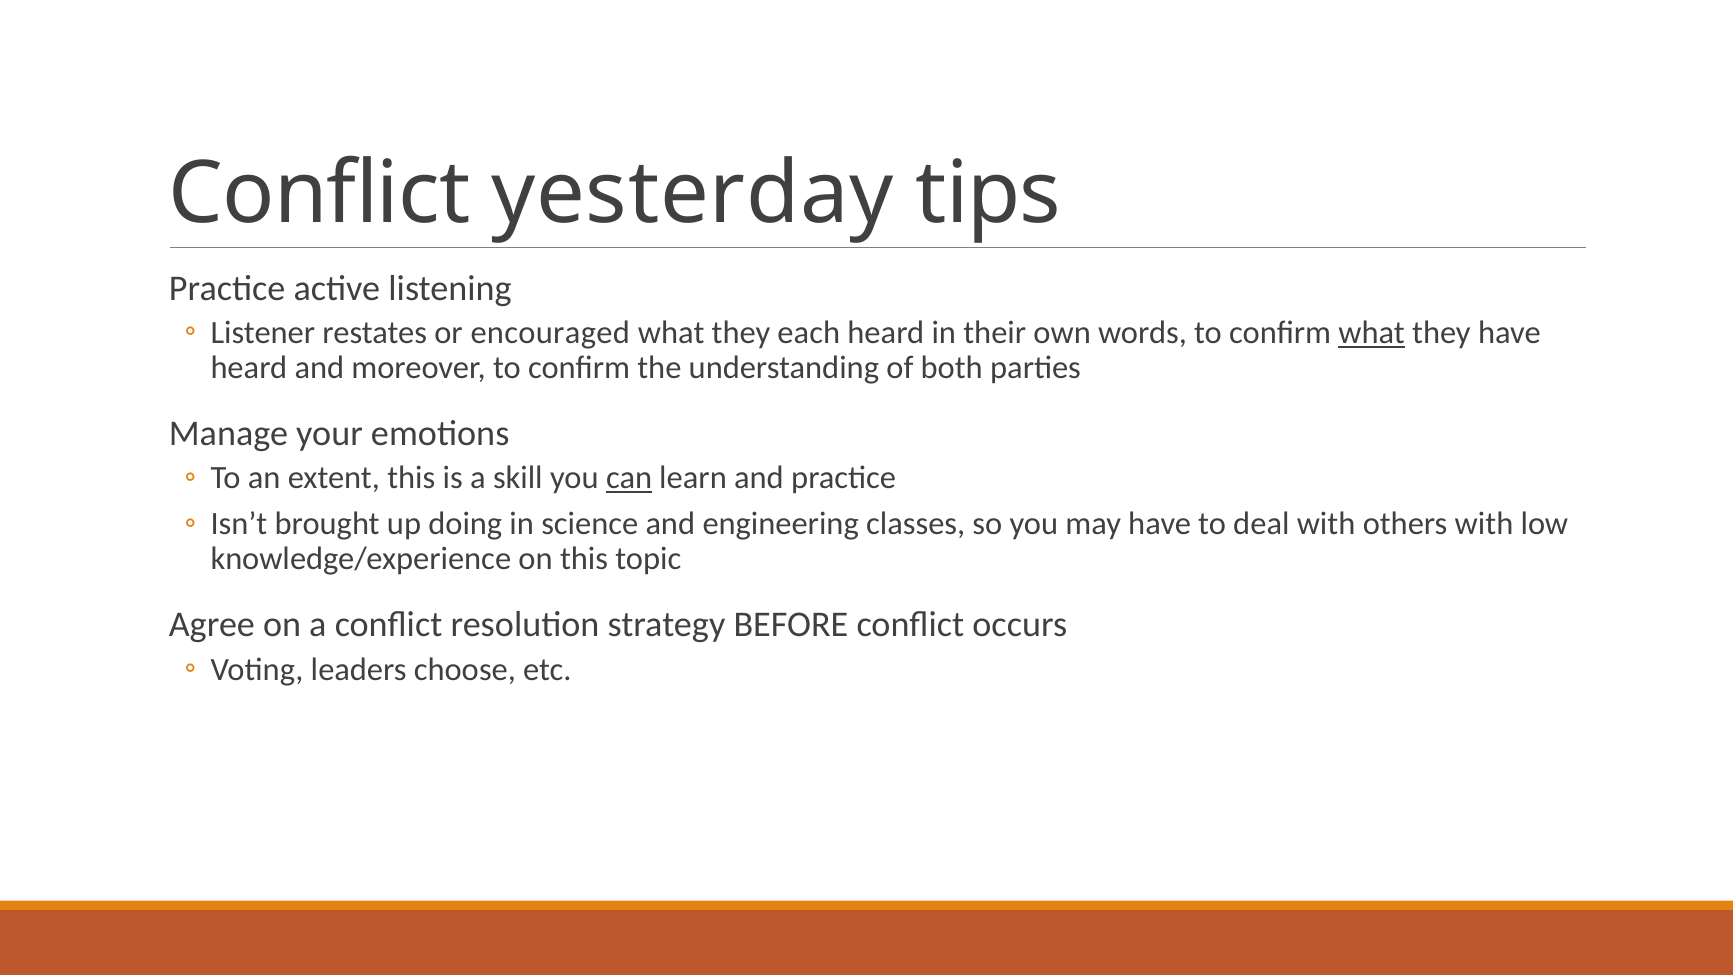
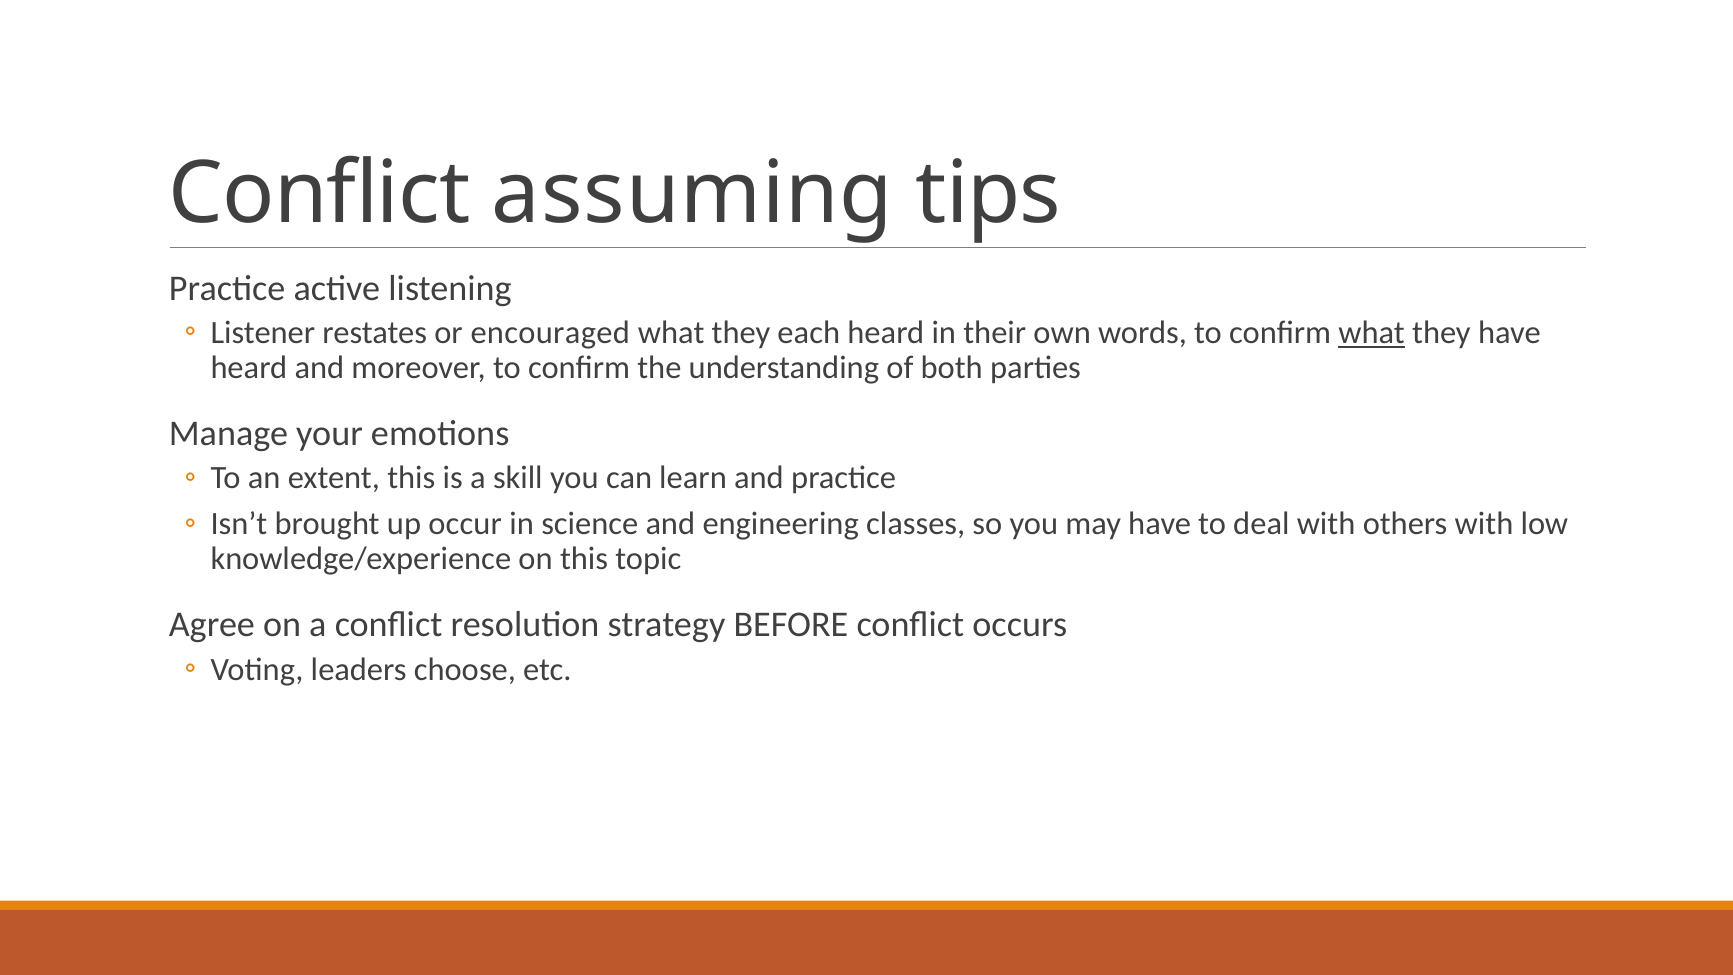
yesterday: yesterday -> assuming
can underline: present -> none
doing: doing -> occur
